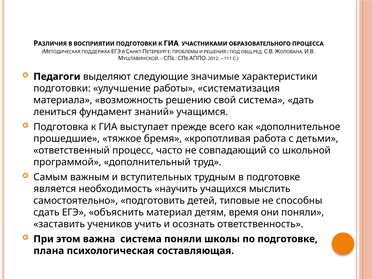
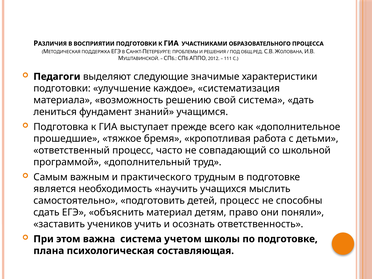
работы: работы -> каждое
вступительных: вступительных -> практического
детей типовые: типовые -> процесс
время: время -> право
система поняли: поняли -> учетом
